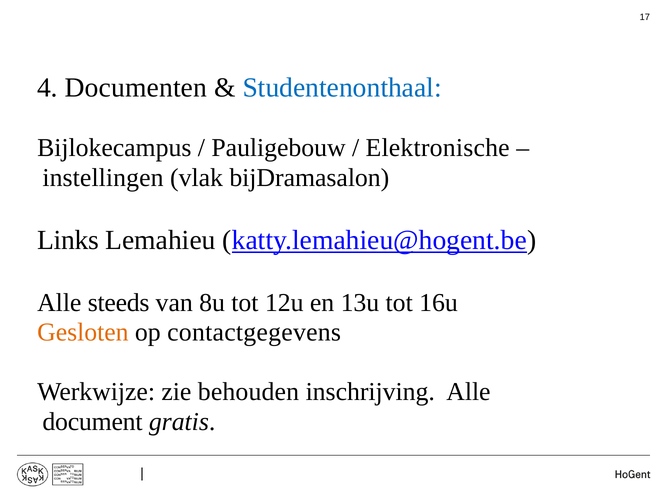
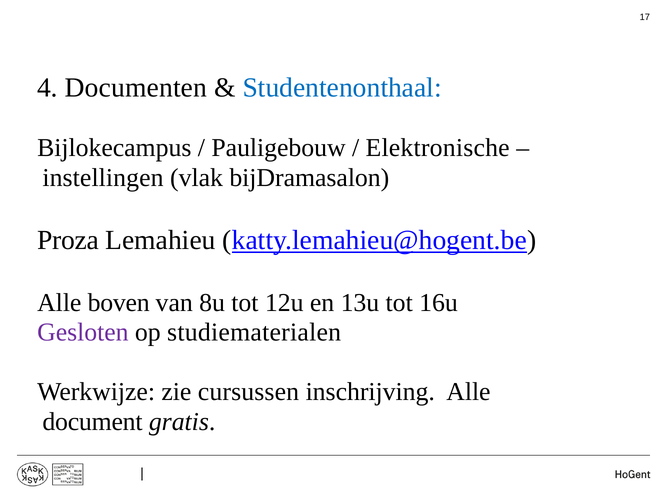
Links: Links -> Proza
steeds: steeds -> boven
Gesloten colour: orange -> purple
contactgegevens: contactgegevens -> studiematerialen
behouden: behouden -> cursussen
